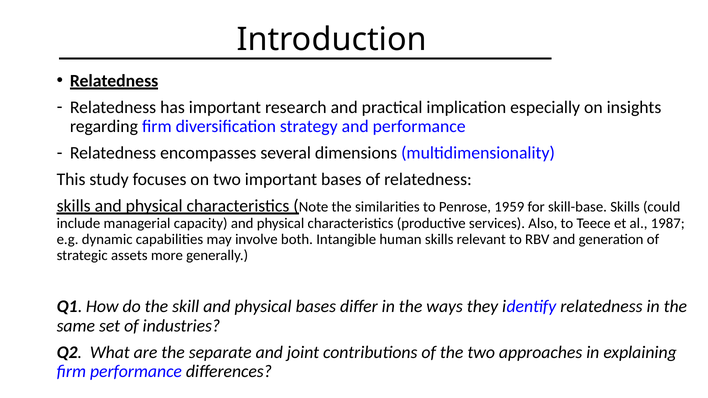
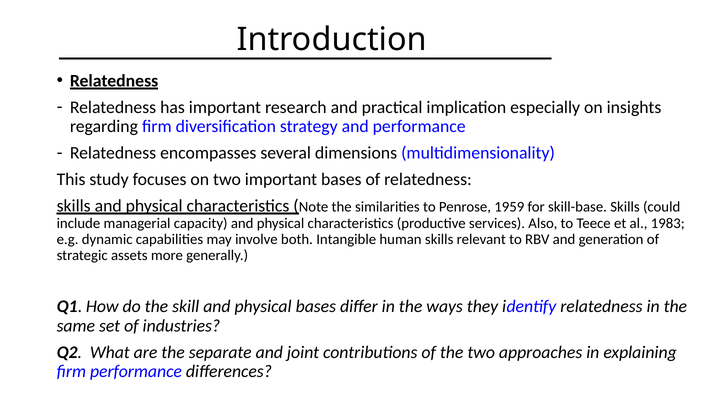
1987: 1987 -> 1983
